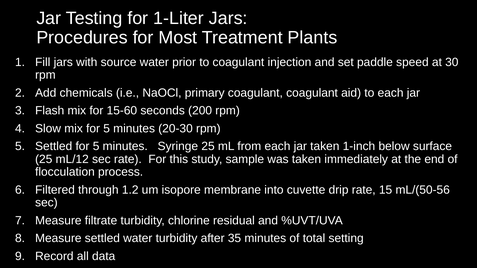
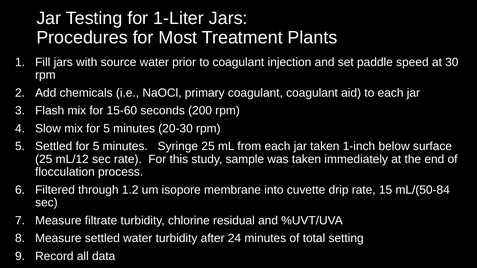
mL/(50-56: mL/(50-56 -> mL/(50-84
35: 35 -> 24
